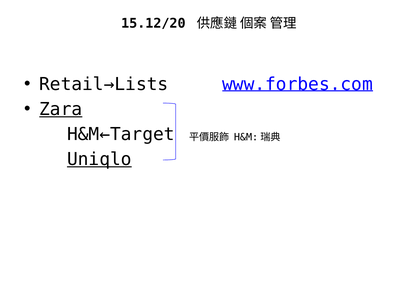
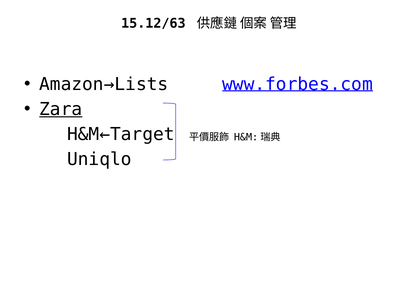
15.12/20: 15.12/20 -> 15.12/63
Retail→Lists: Retail→Lists -> Amazon→Lists
Uniqlo underline: present -> none
